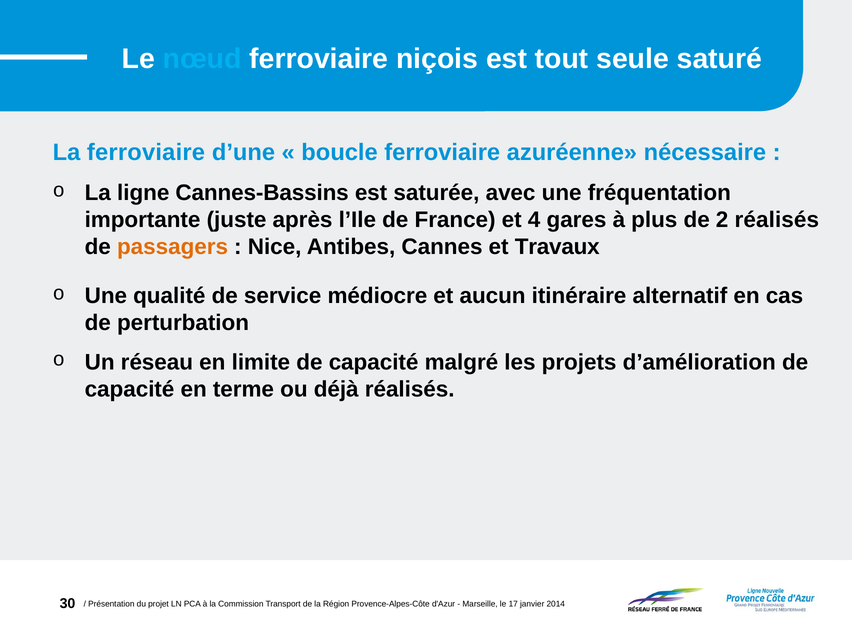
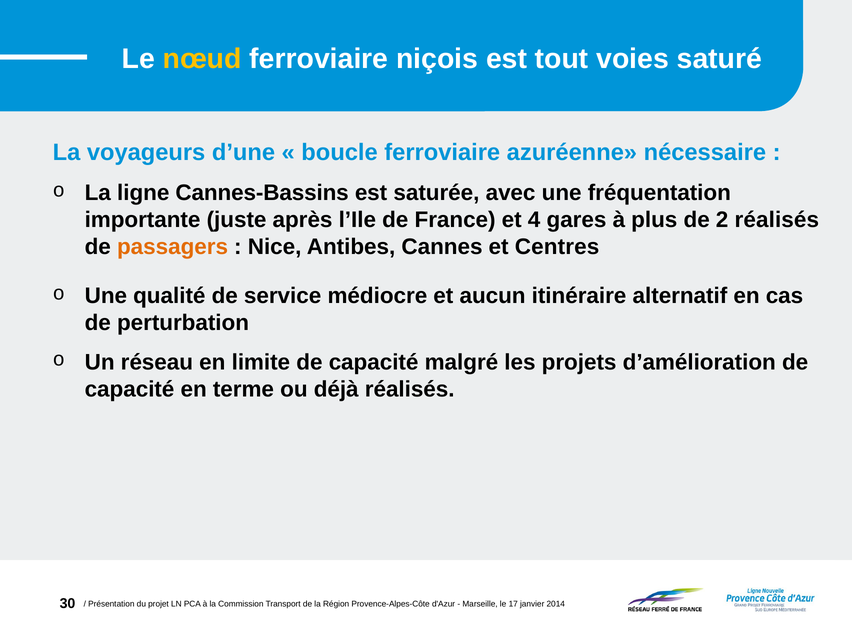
nœud colour: light blue -> yellow
seule: seule -> voies
La ferroviaire: ferroviaire -> voyageurs
Travaux: Travaux -> Centres
